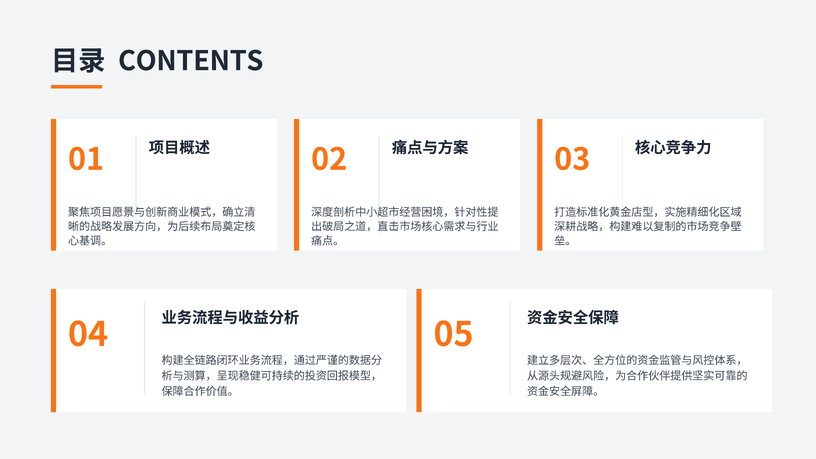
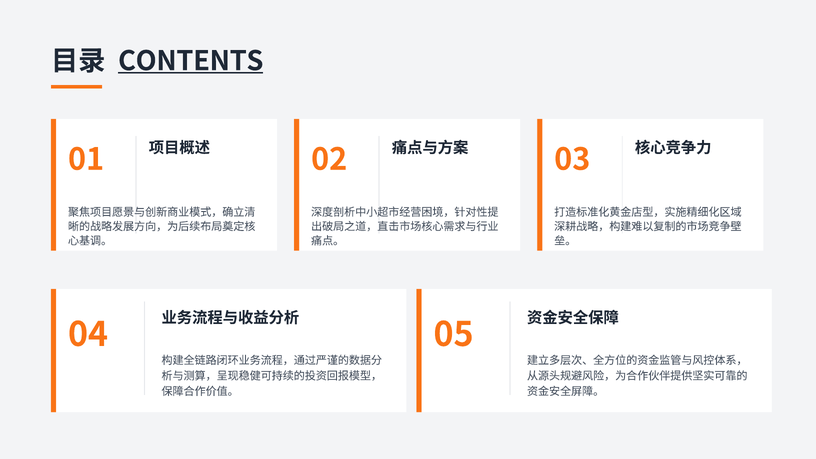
CONTENTS underline: none -> present
